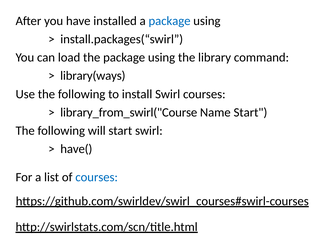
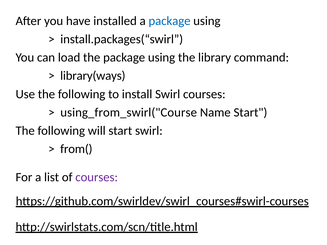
library_from_swirl("Course: library_from_swirl("Course -> using_from_swirl("Course
have(: have( -> from(
courses at (97, 177) colour: blue -> purple
